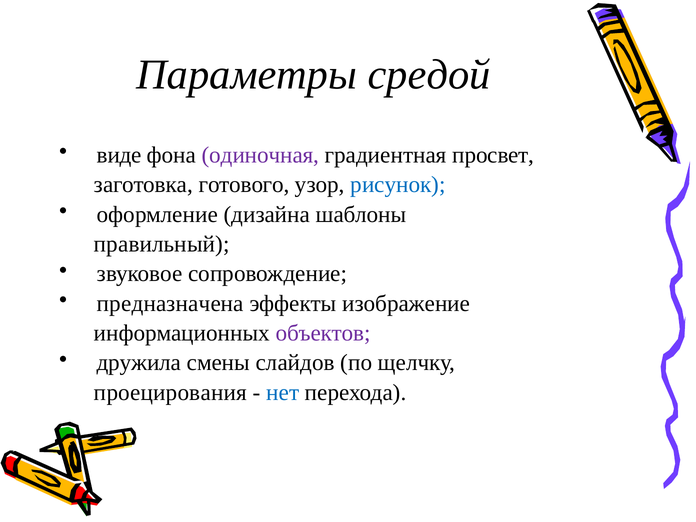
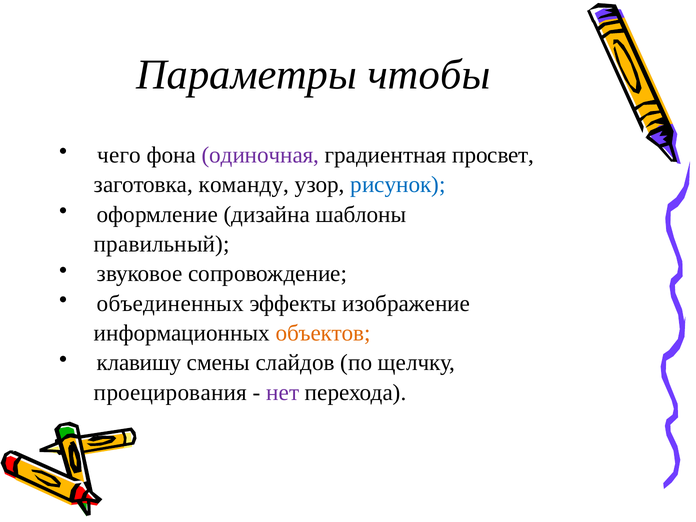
средой: средой -> чтобы
виде: виде -> чего
готового: готового -> команду
предназначена: предназначена -> объединенных
объектов colour: purple -> orange
дружила: дружила -> клавишу
нет colour: blue -> purple
